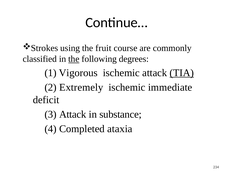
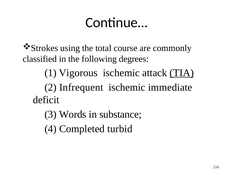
fruit: fruit -> total
the at (74, 59) underline: present -> none
Extremely: Extremely -> Infrequent
3 Attack: Attack -> Words
ataxia: ataxia -> turbid
